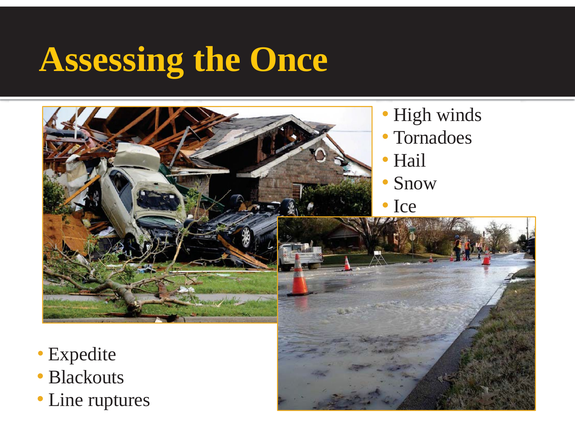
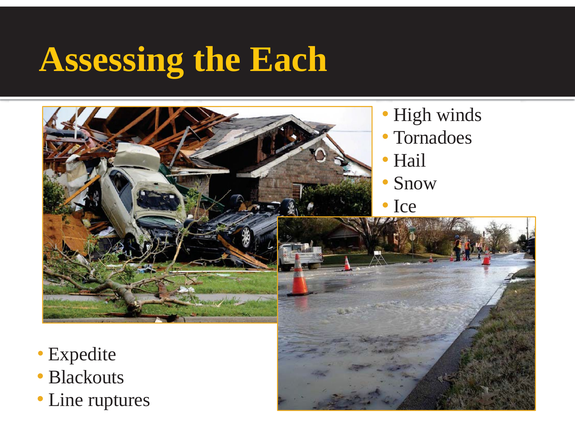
Once: Once -> Each
